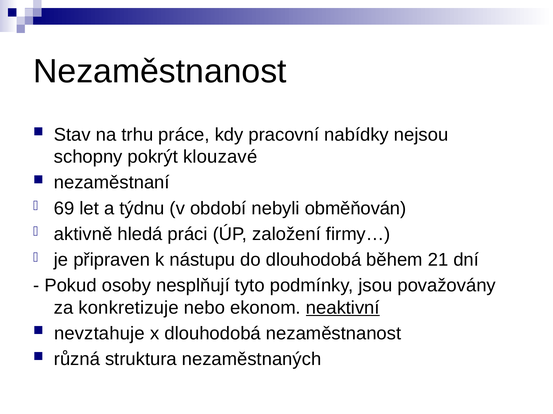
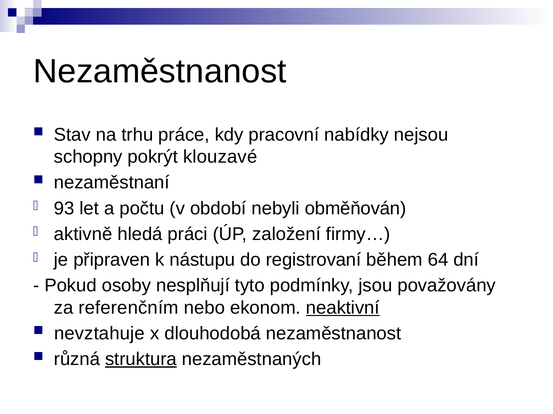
69: 69 -> 93
týdnu: týdnu -> počtu
do dlouhodobá: dlouhodobá -> registrovaní
21: 21 -> 64
konkretizuje: konkretizuje -> referenčním
struktura underline: none -> present
